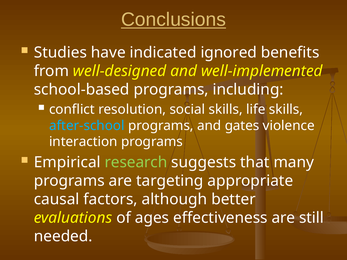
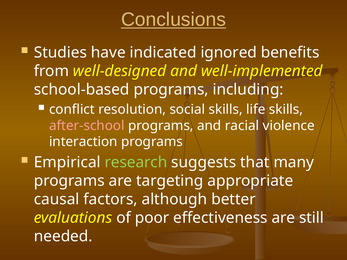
after-school colour: light blue -> pink
gates: gates -> racial
ages: ages -> poor
